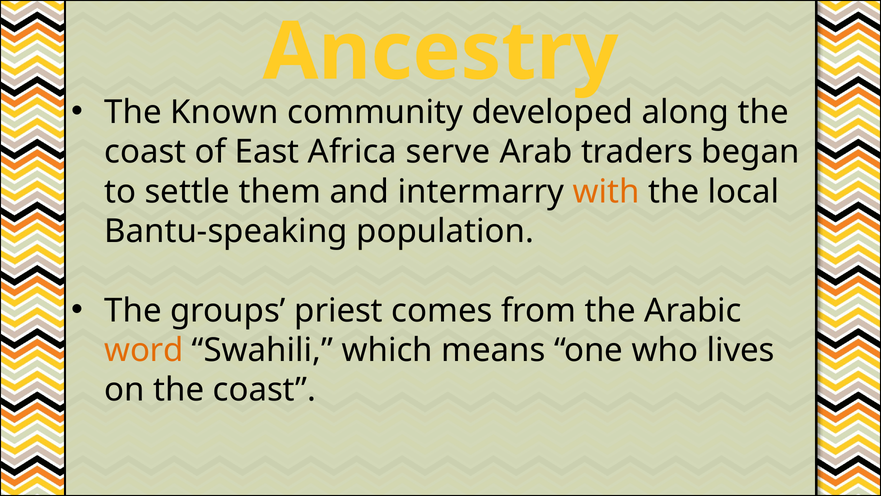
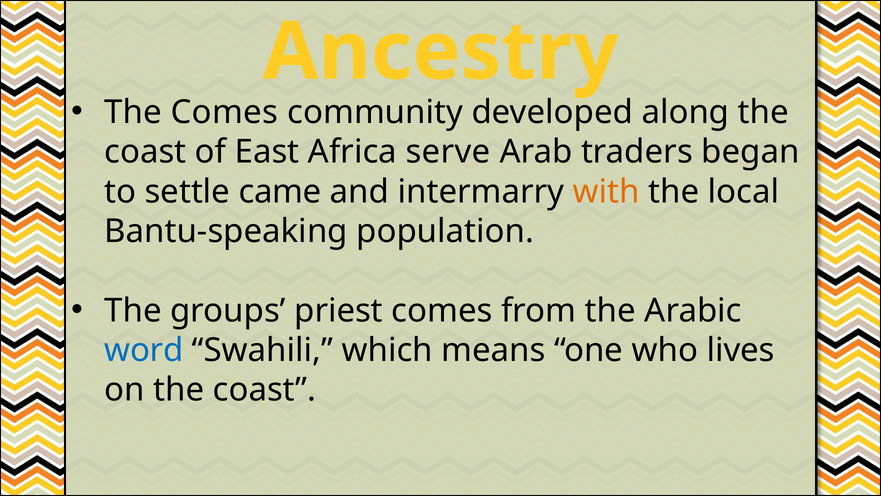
The Known: Known -> Comes
them: them -> came
word colour: orange -> blue
